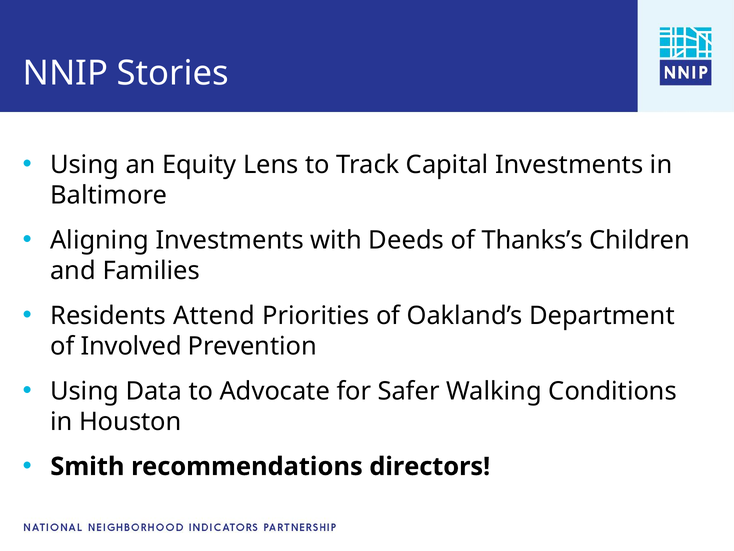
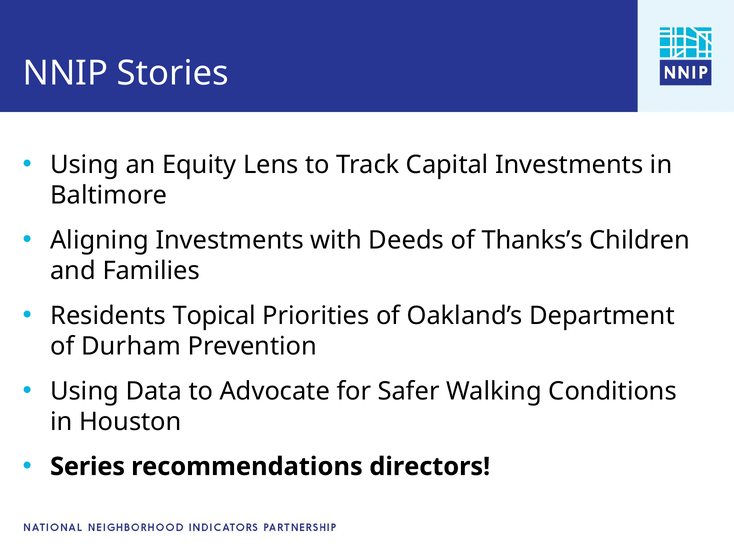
Attend: Attend -> Topical
Involved: Involved -> Durham
Smith: Smith -> Series
